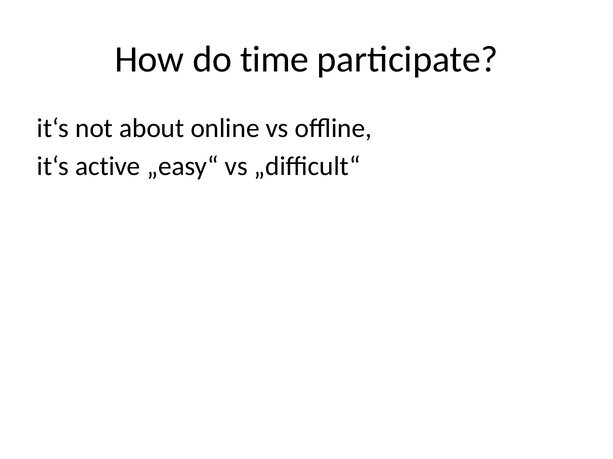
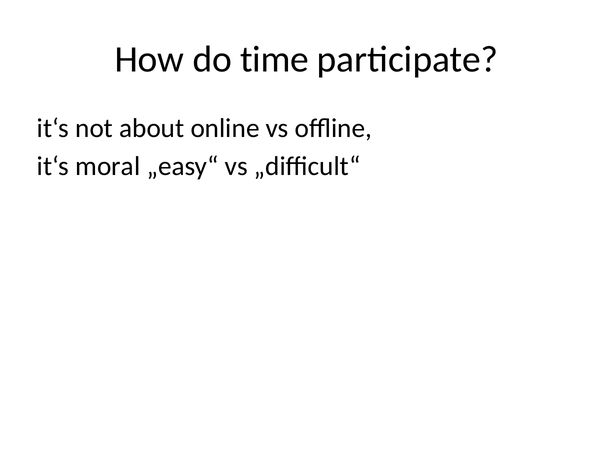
active: active -> moral
